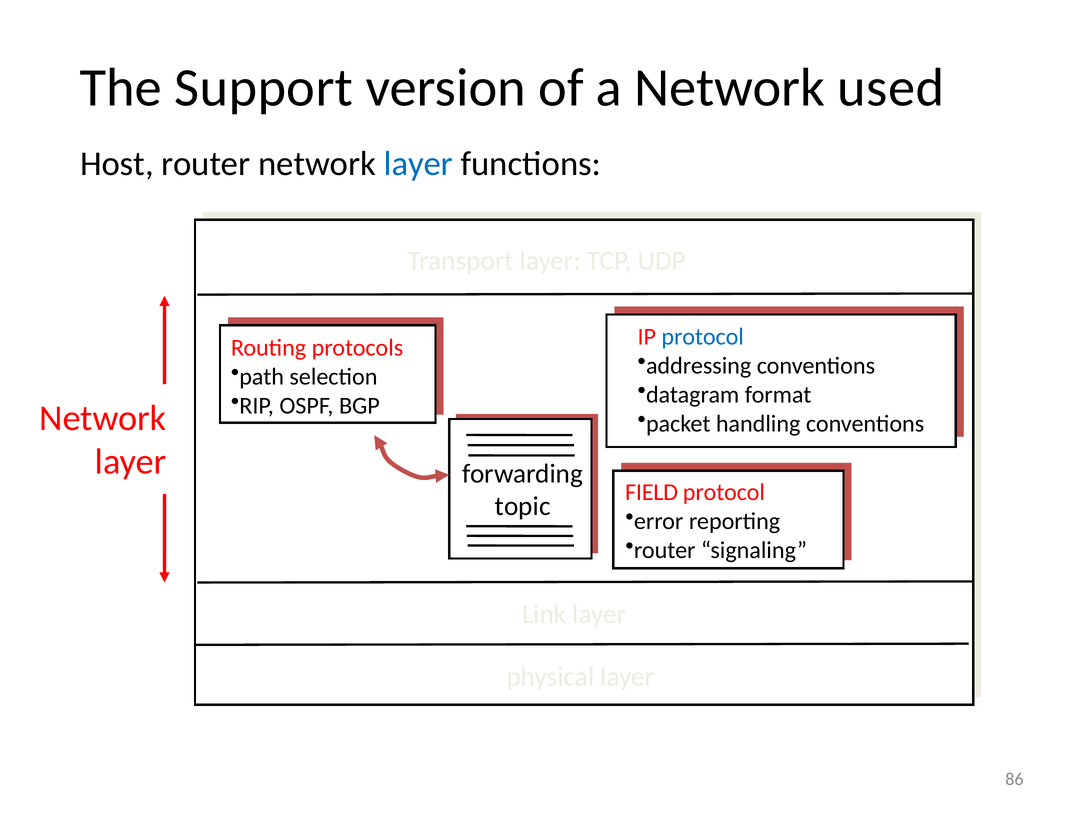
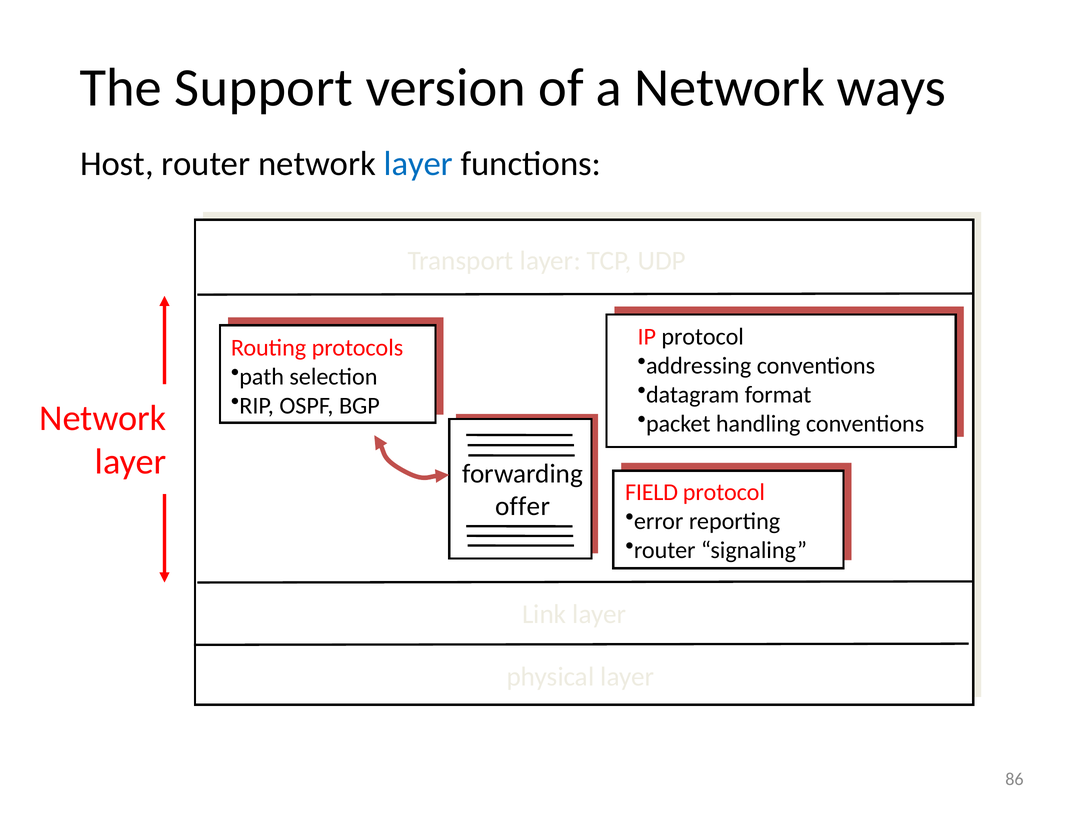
used: used -> ways
protocol at (703, 337) colour: blue -> black
topic: topic -> offer
